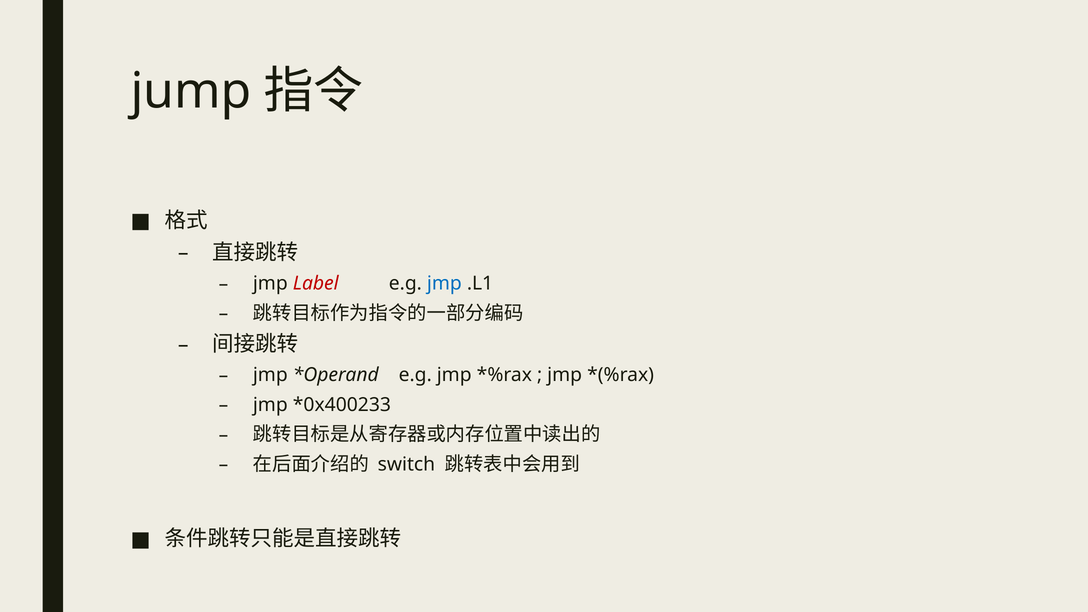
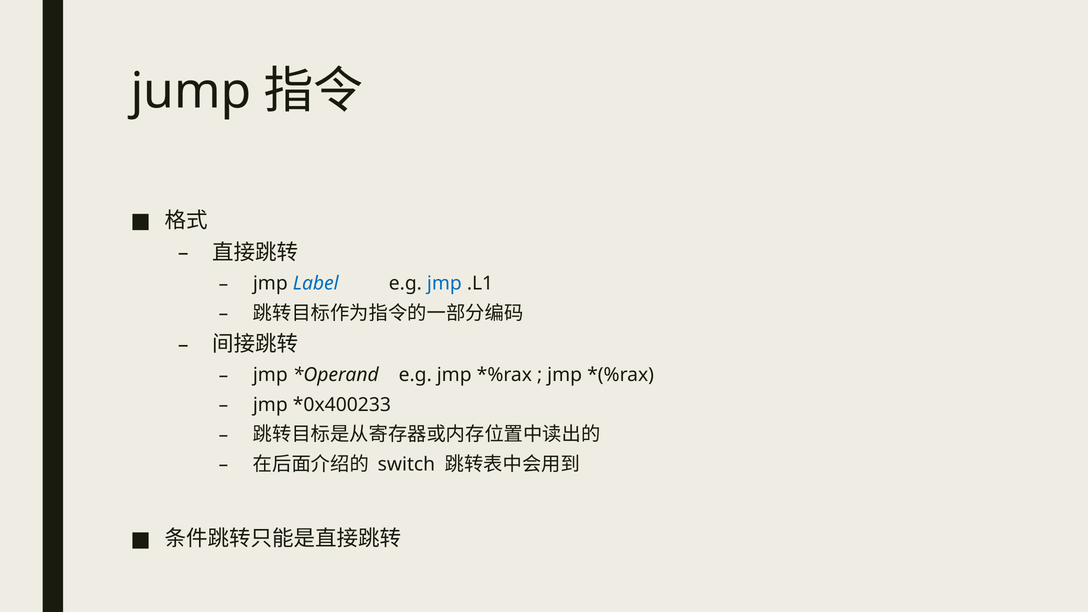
Label colour: red -> blue
